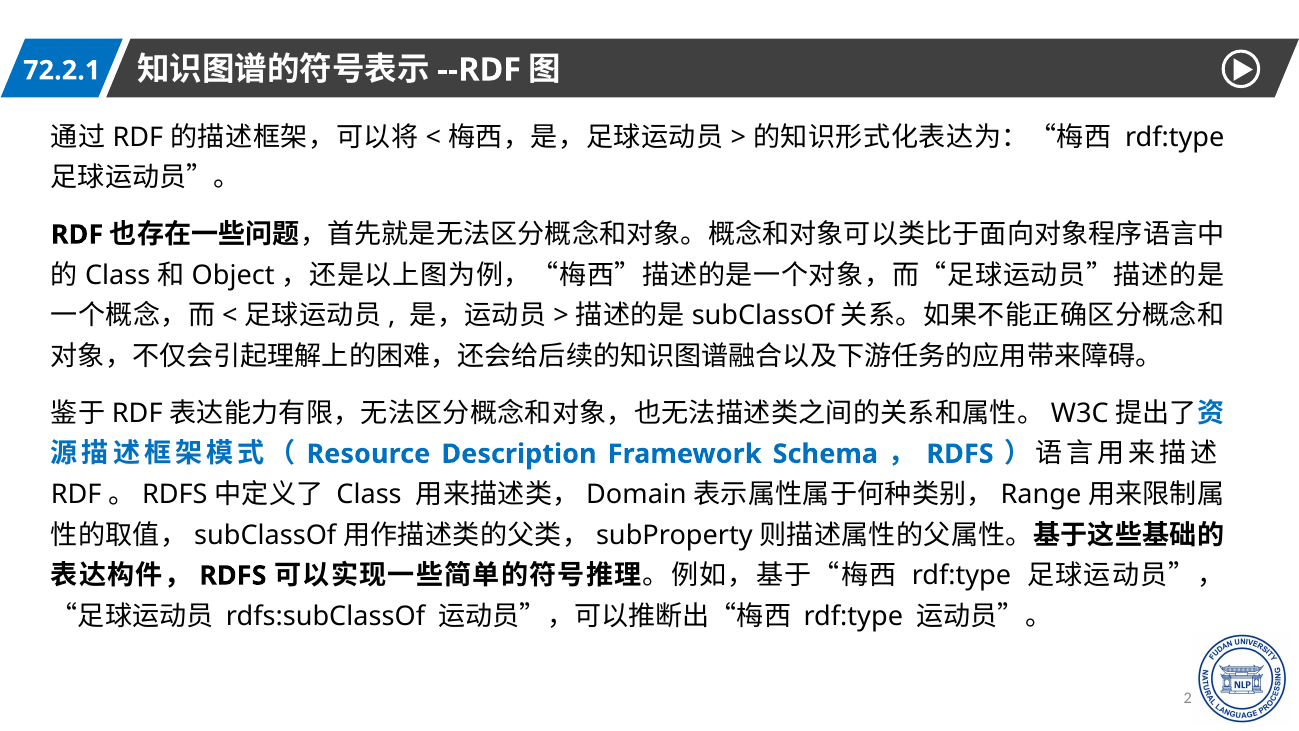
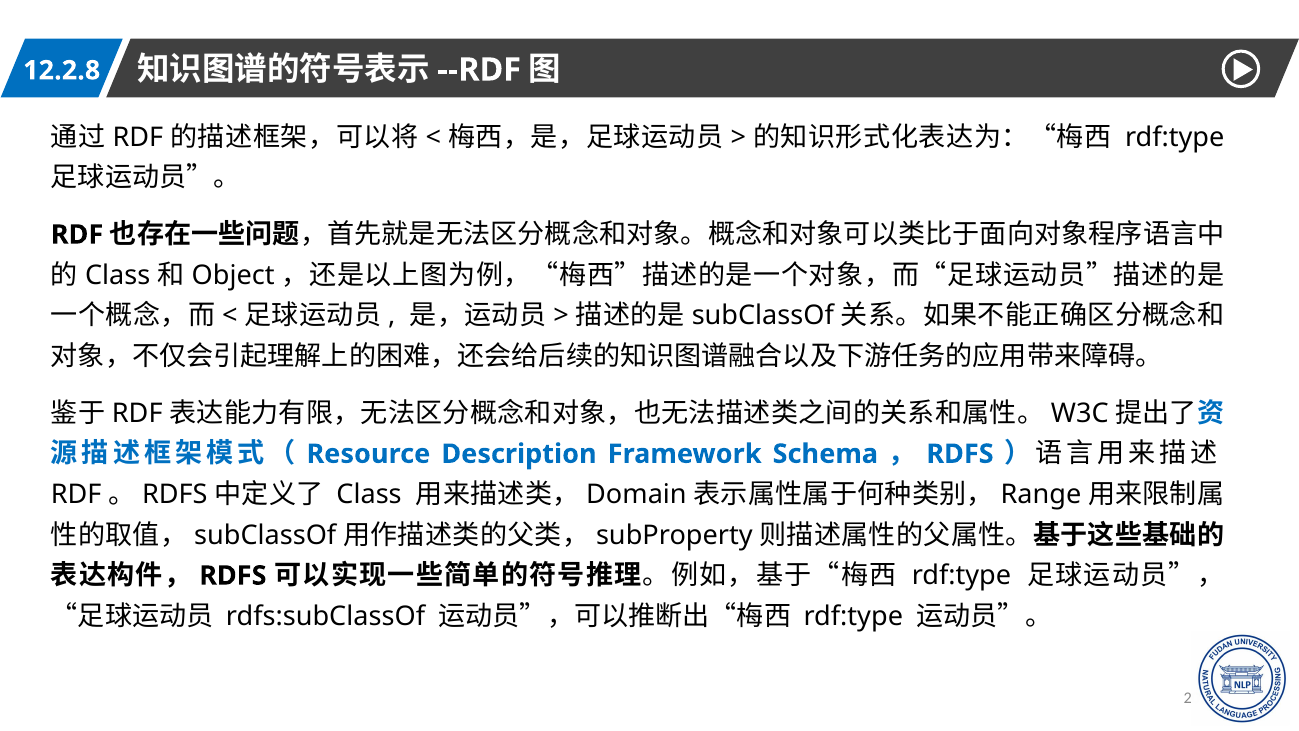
72.2.1: 72.2.1 -> 12.2.8
